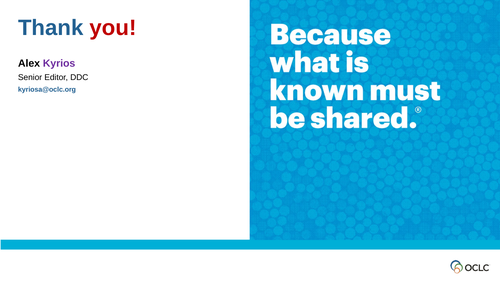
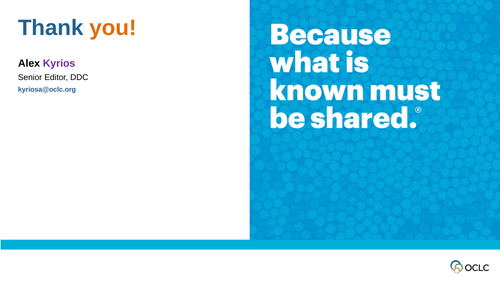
you colour: red -> orange
